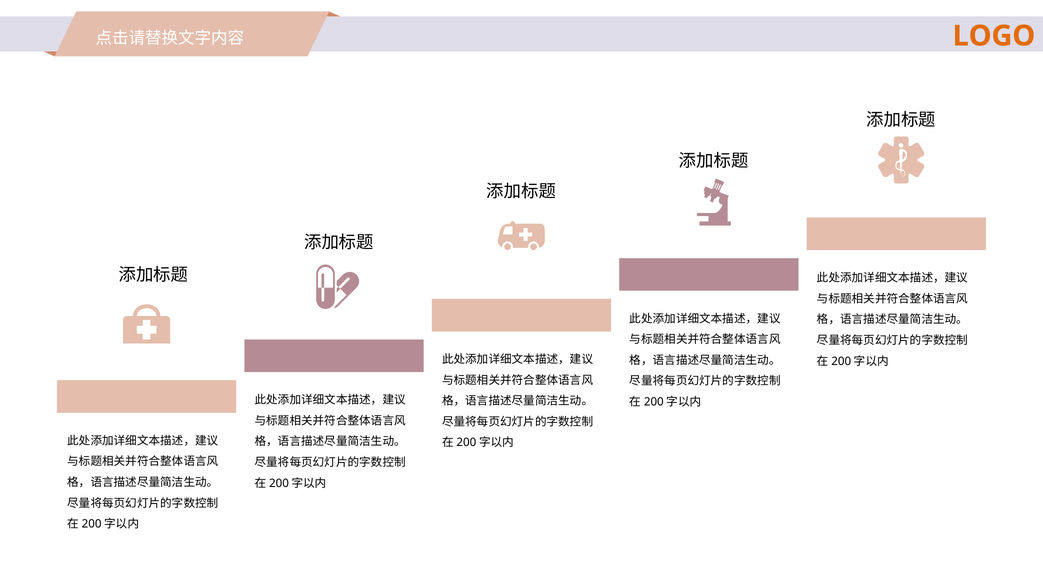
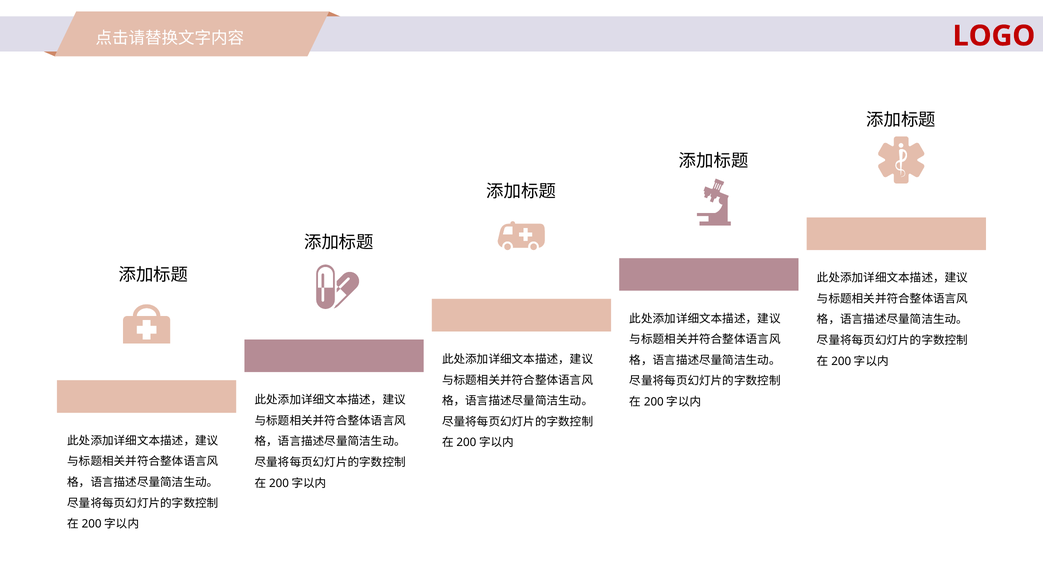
LOGO colour: orange -> red
